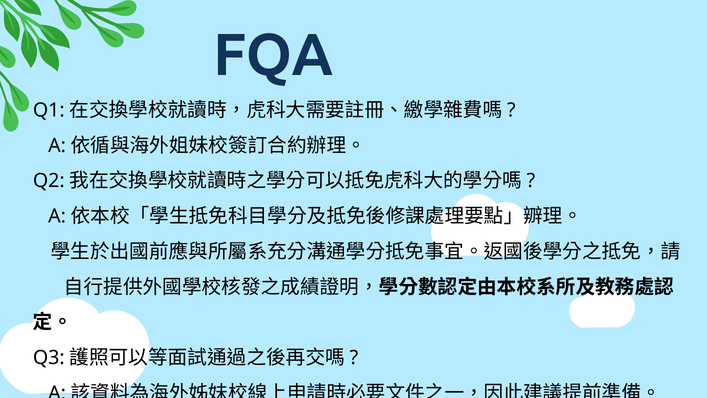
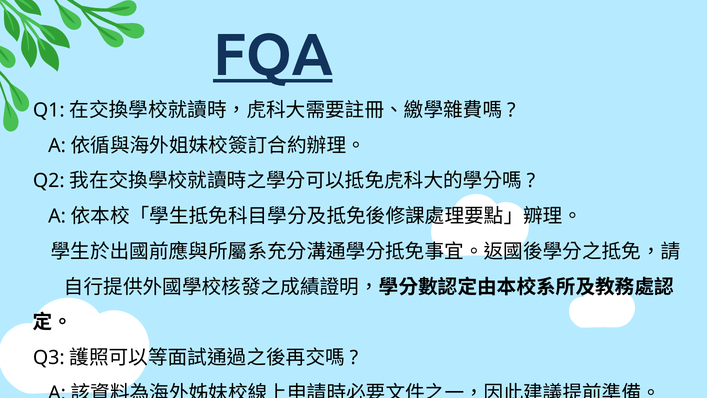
FQA underline: none -> present
